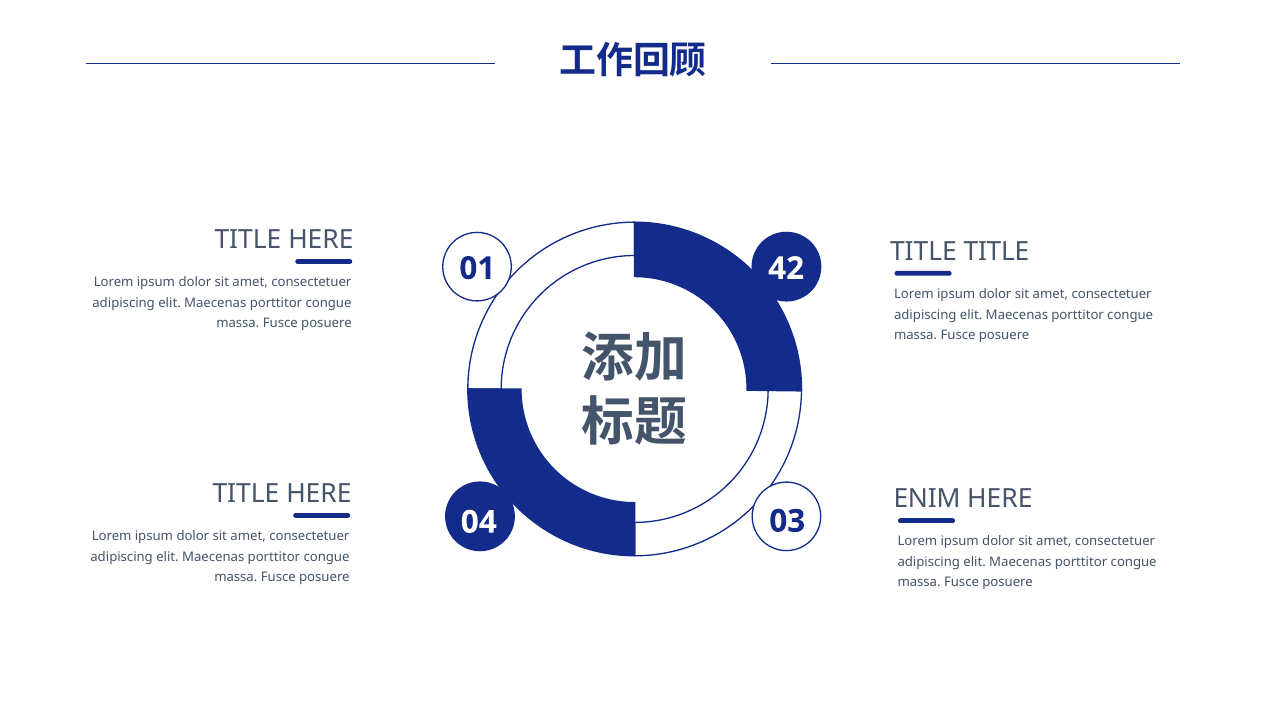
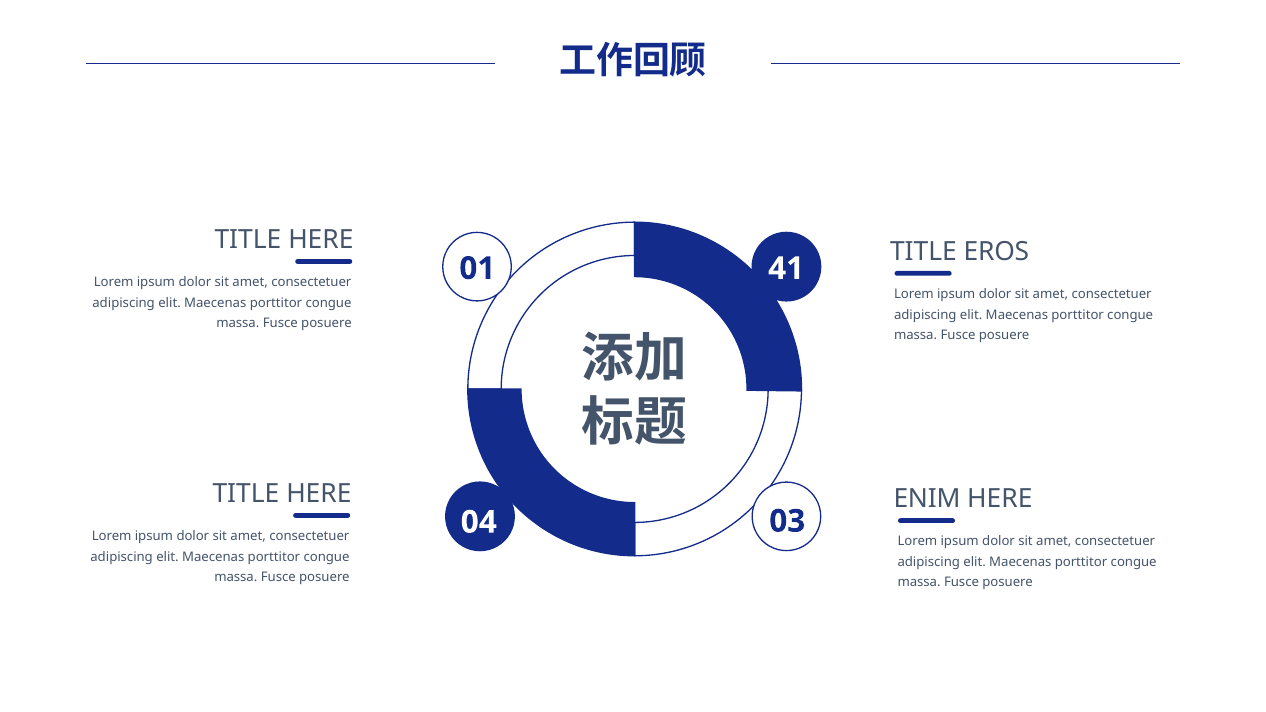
TITLE TITLE: TITLE -> EROS
42: 42 -> 41
